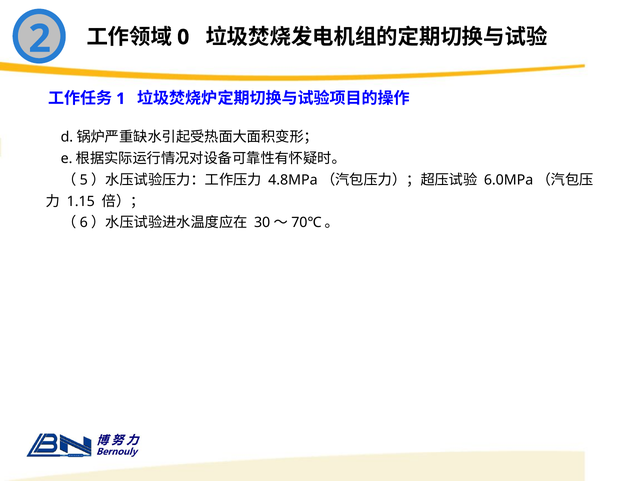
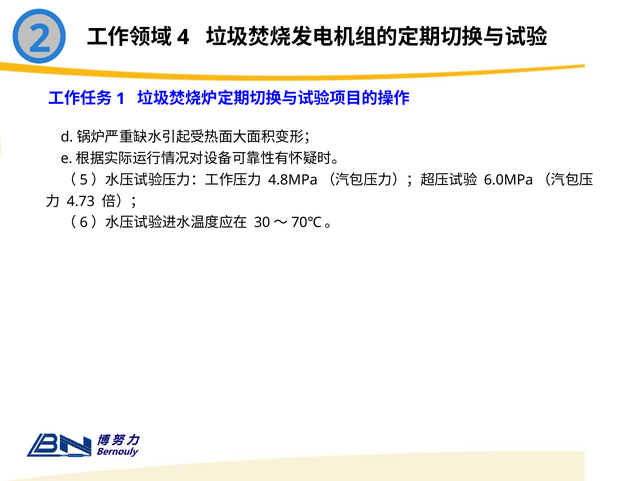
0: 0 -> 4
1.15: 1.15 -> 4.73
